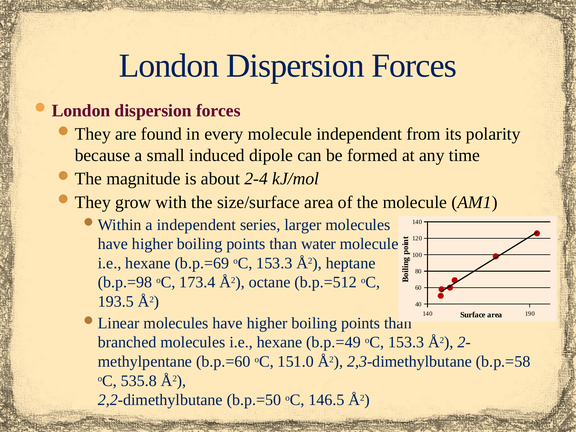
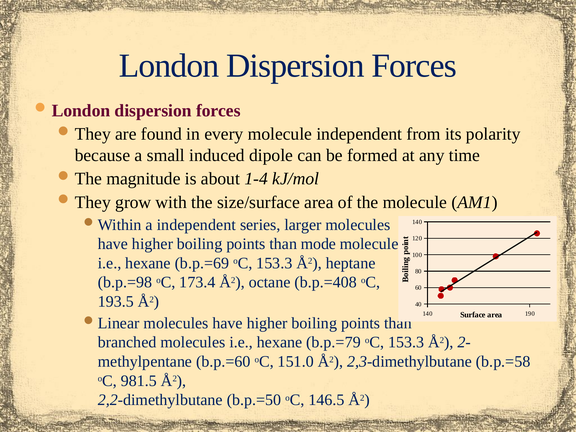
2-4: 2-4 -> 1-4
water: water -> mode
b.p.=512: b.p.=512 -> b.p.=408
b.p.=49: b.p.=49 -> b.p.=79
535.8: 535.8 -> 981.5
